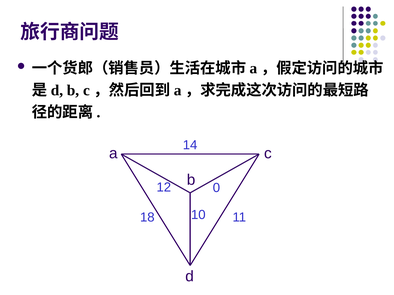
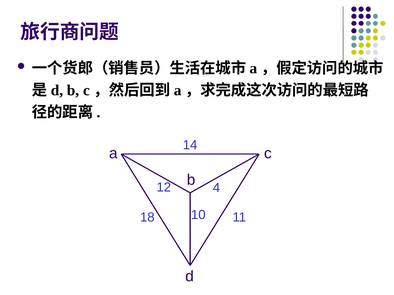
0: 0 -> 4
